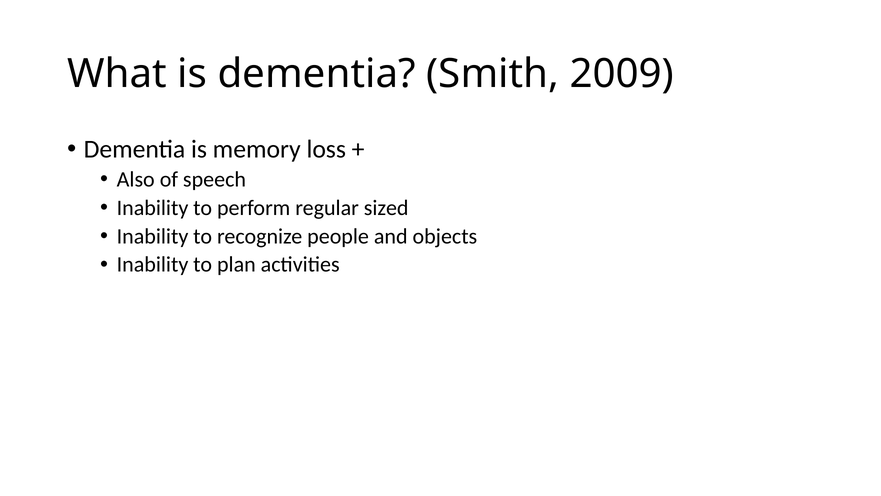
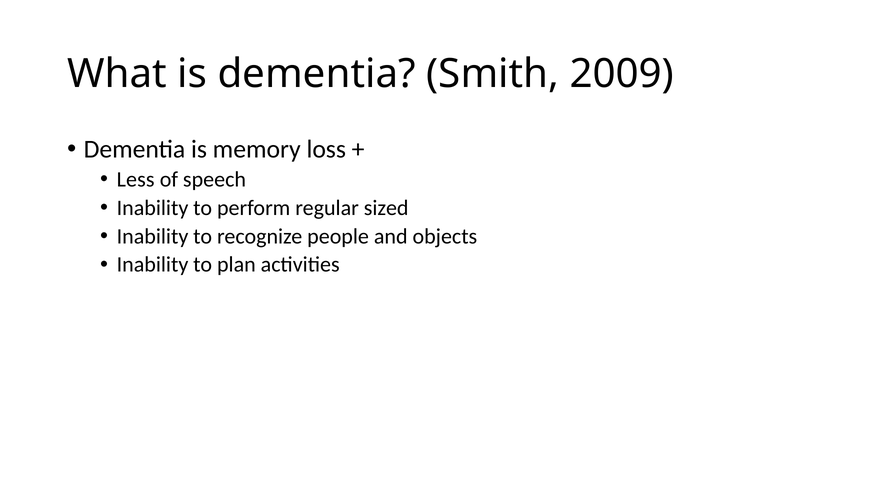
Also: Also -> Less
